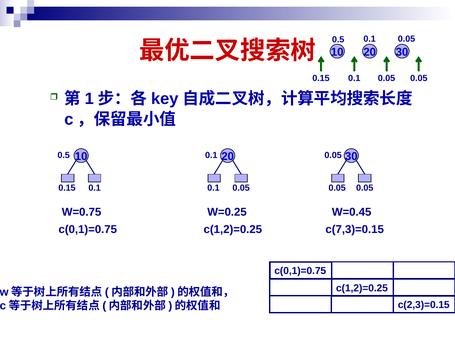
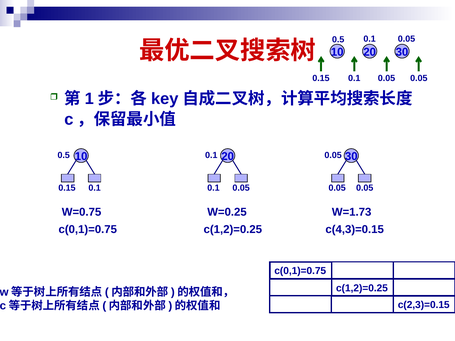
W=0.45: W=0.45 -> W=1.73
c(7,3)=0.15: c(7,3)=0.15 -> c(4,3)=0.15
